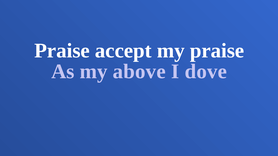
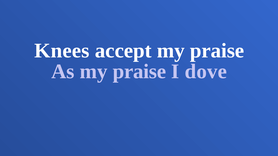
Praise at (62, 51): Praise -> Knees
As my above: above -> praise
